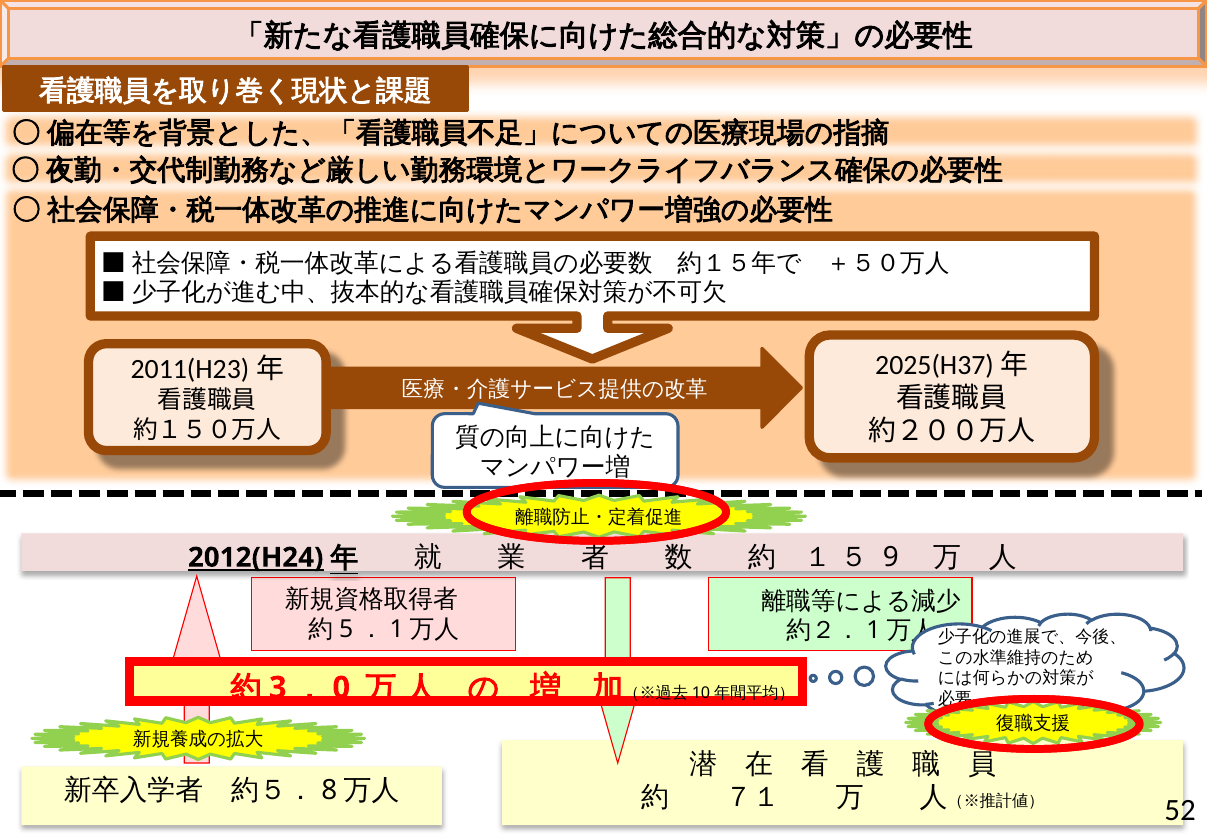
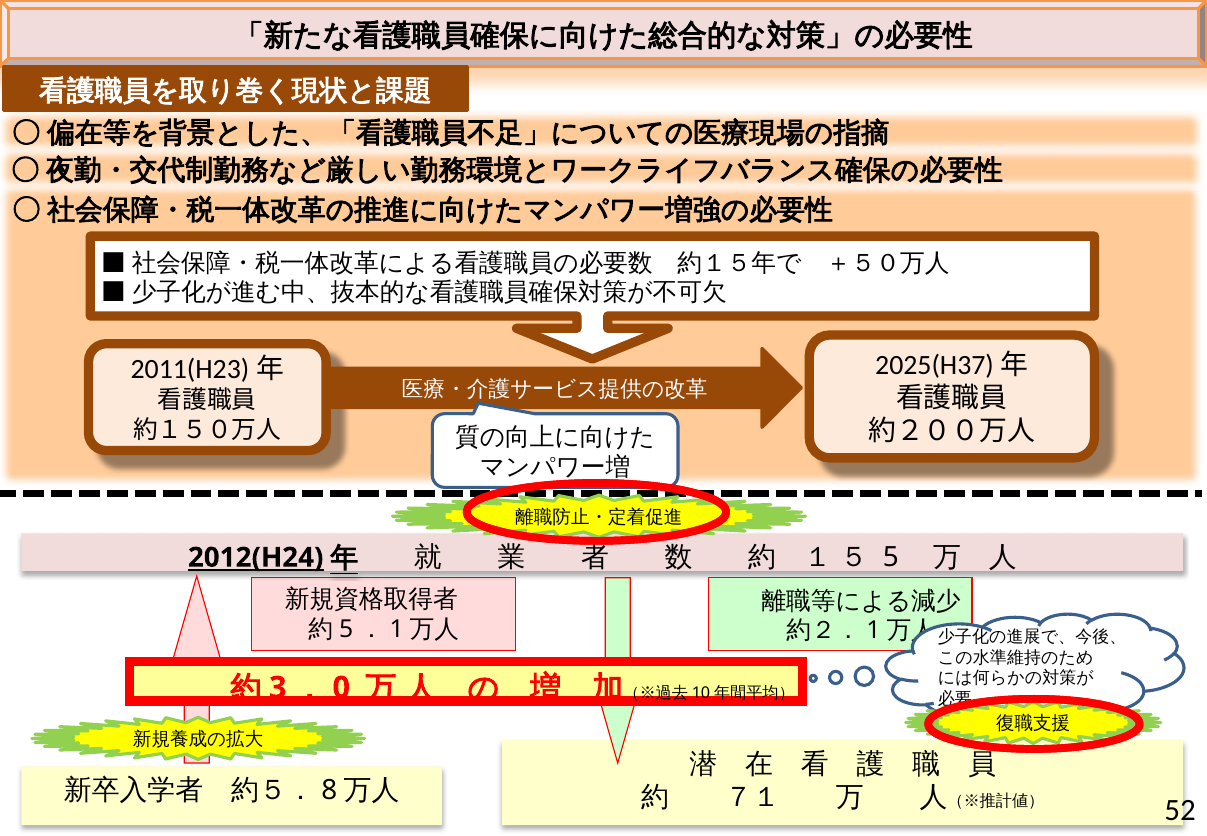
9: 9 -> 5
